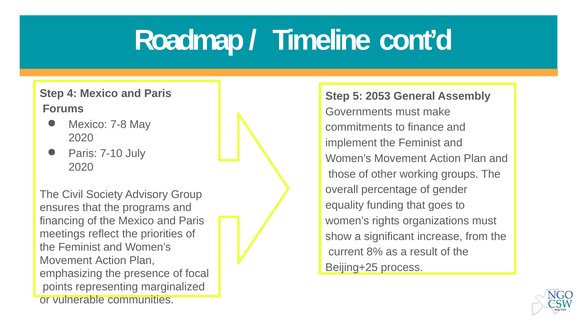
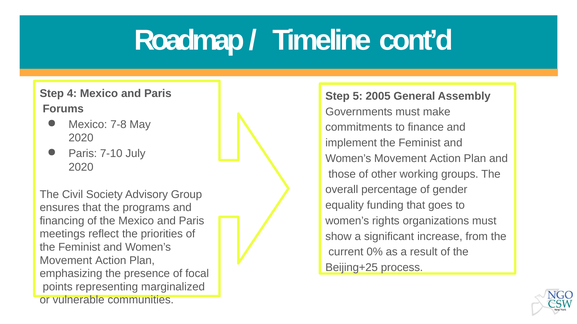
2053: 2053 -> 2005
8%: 8% -> 0%
